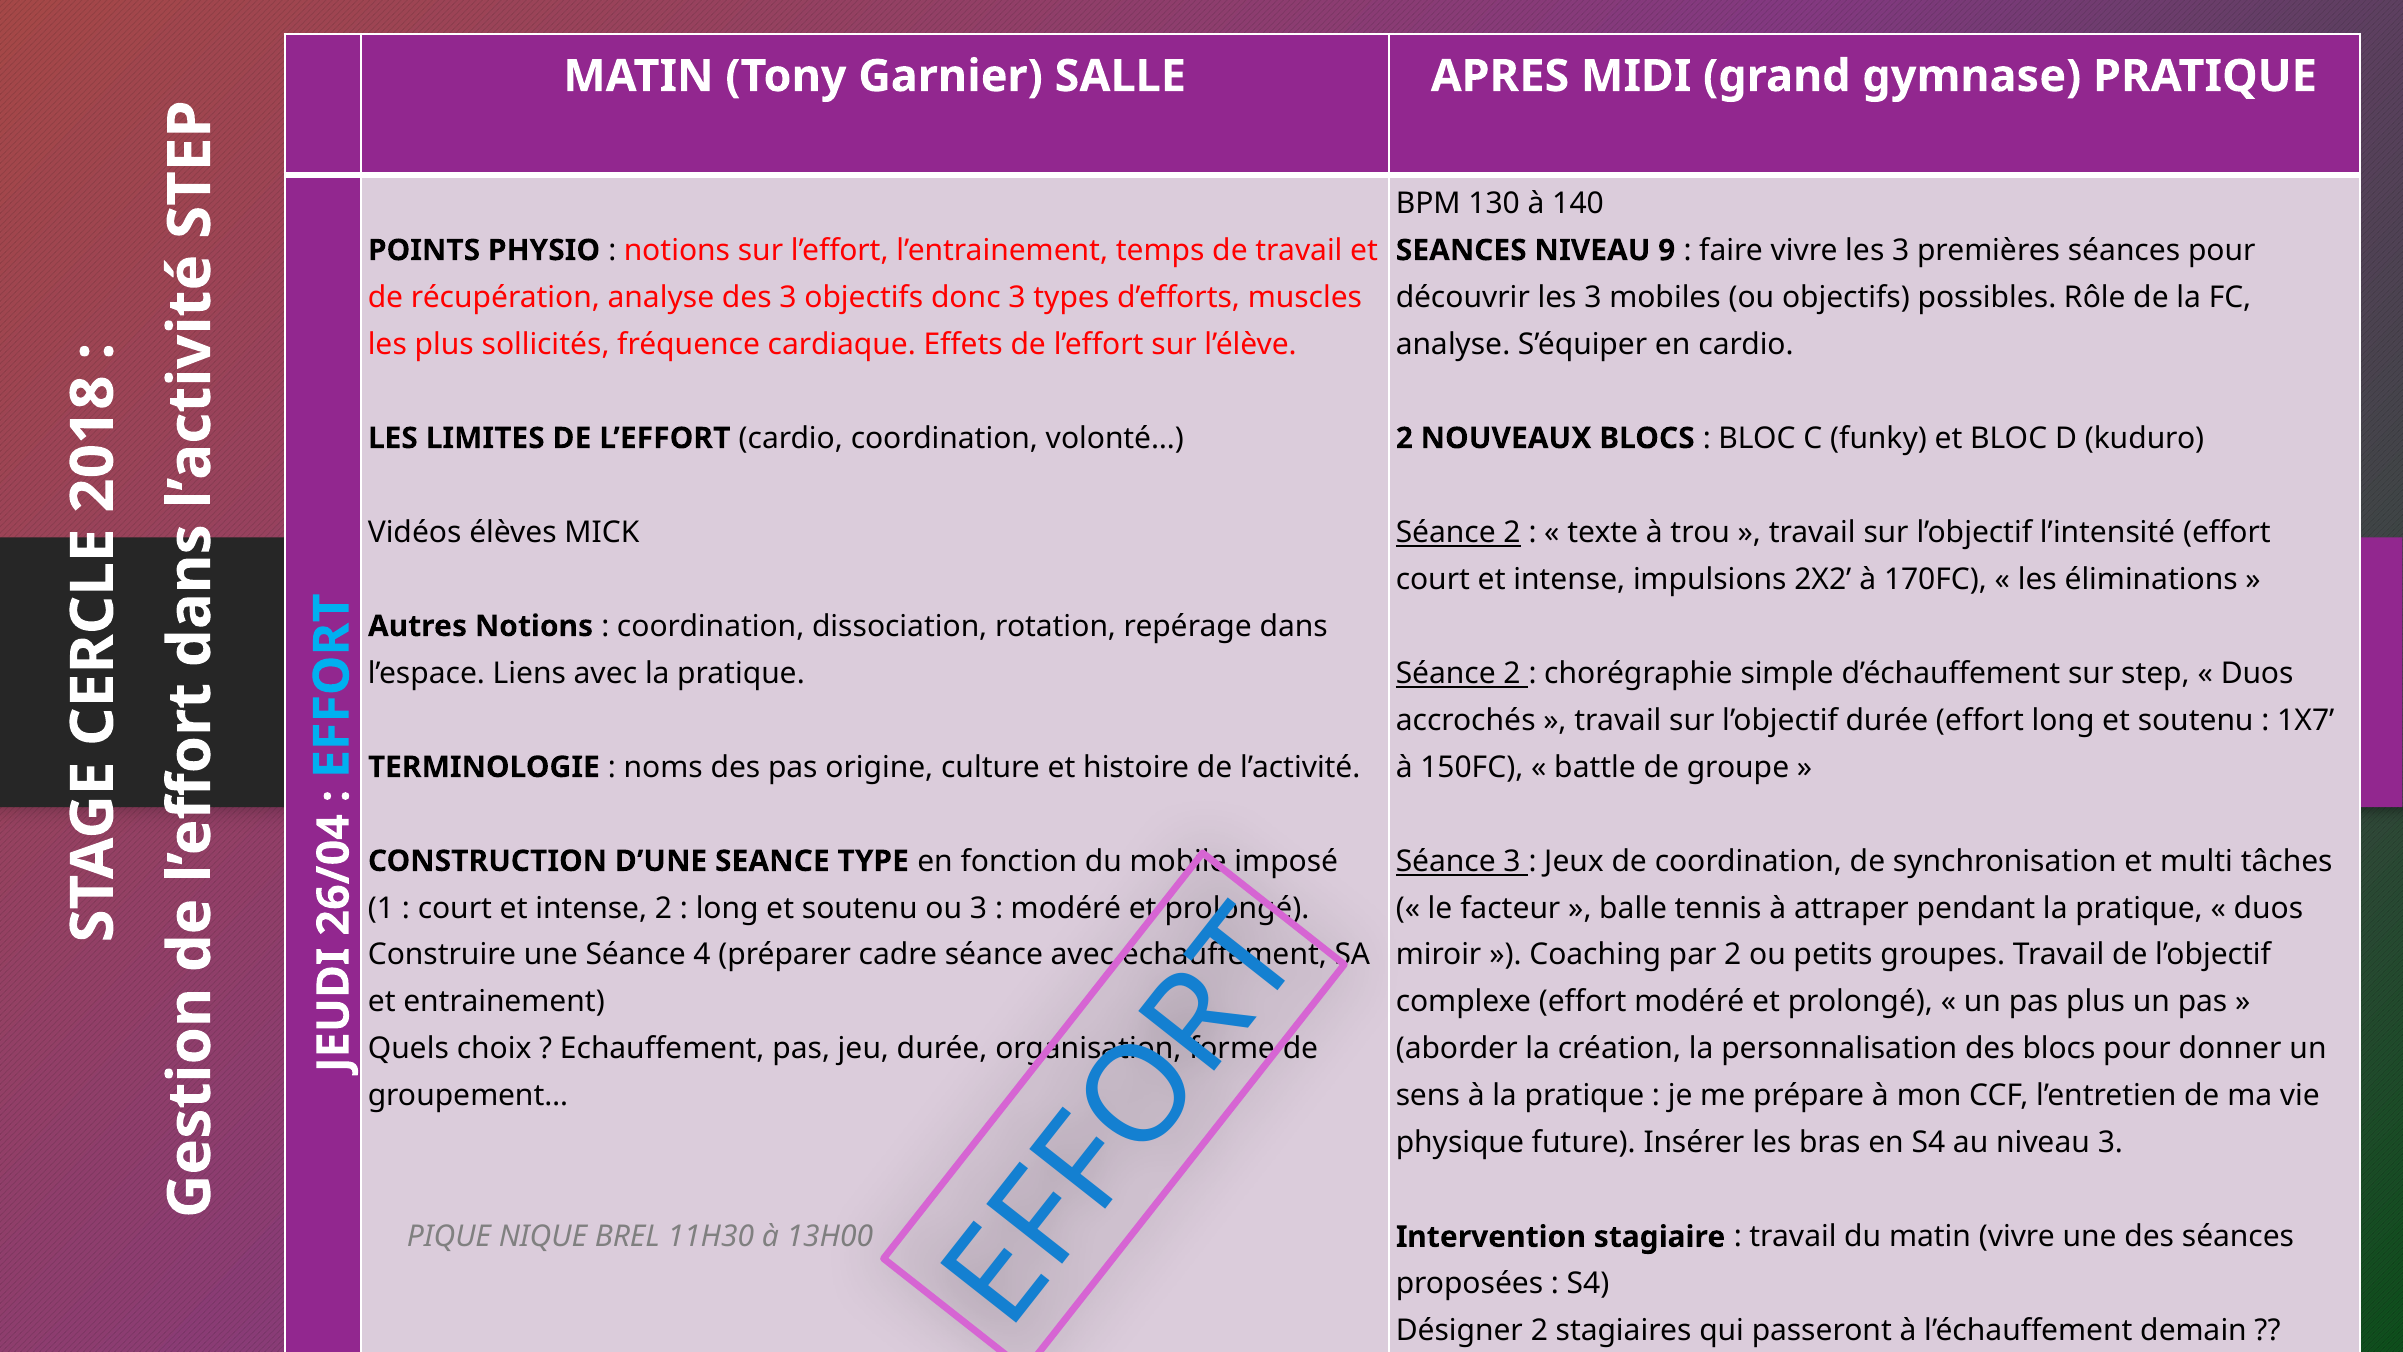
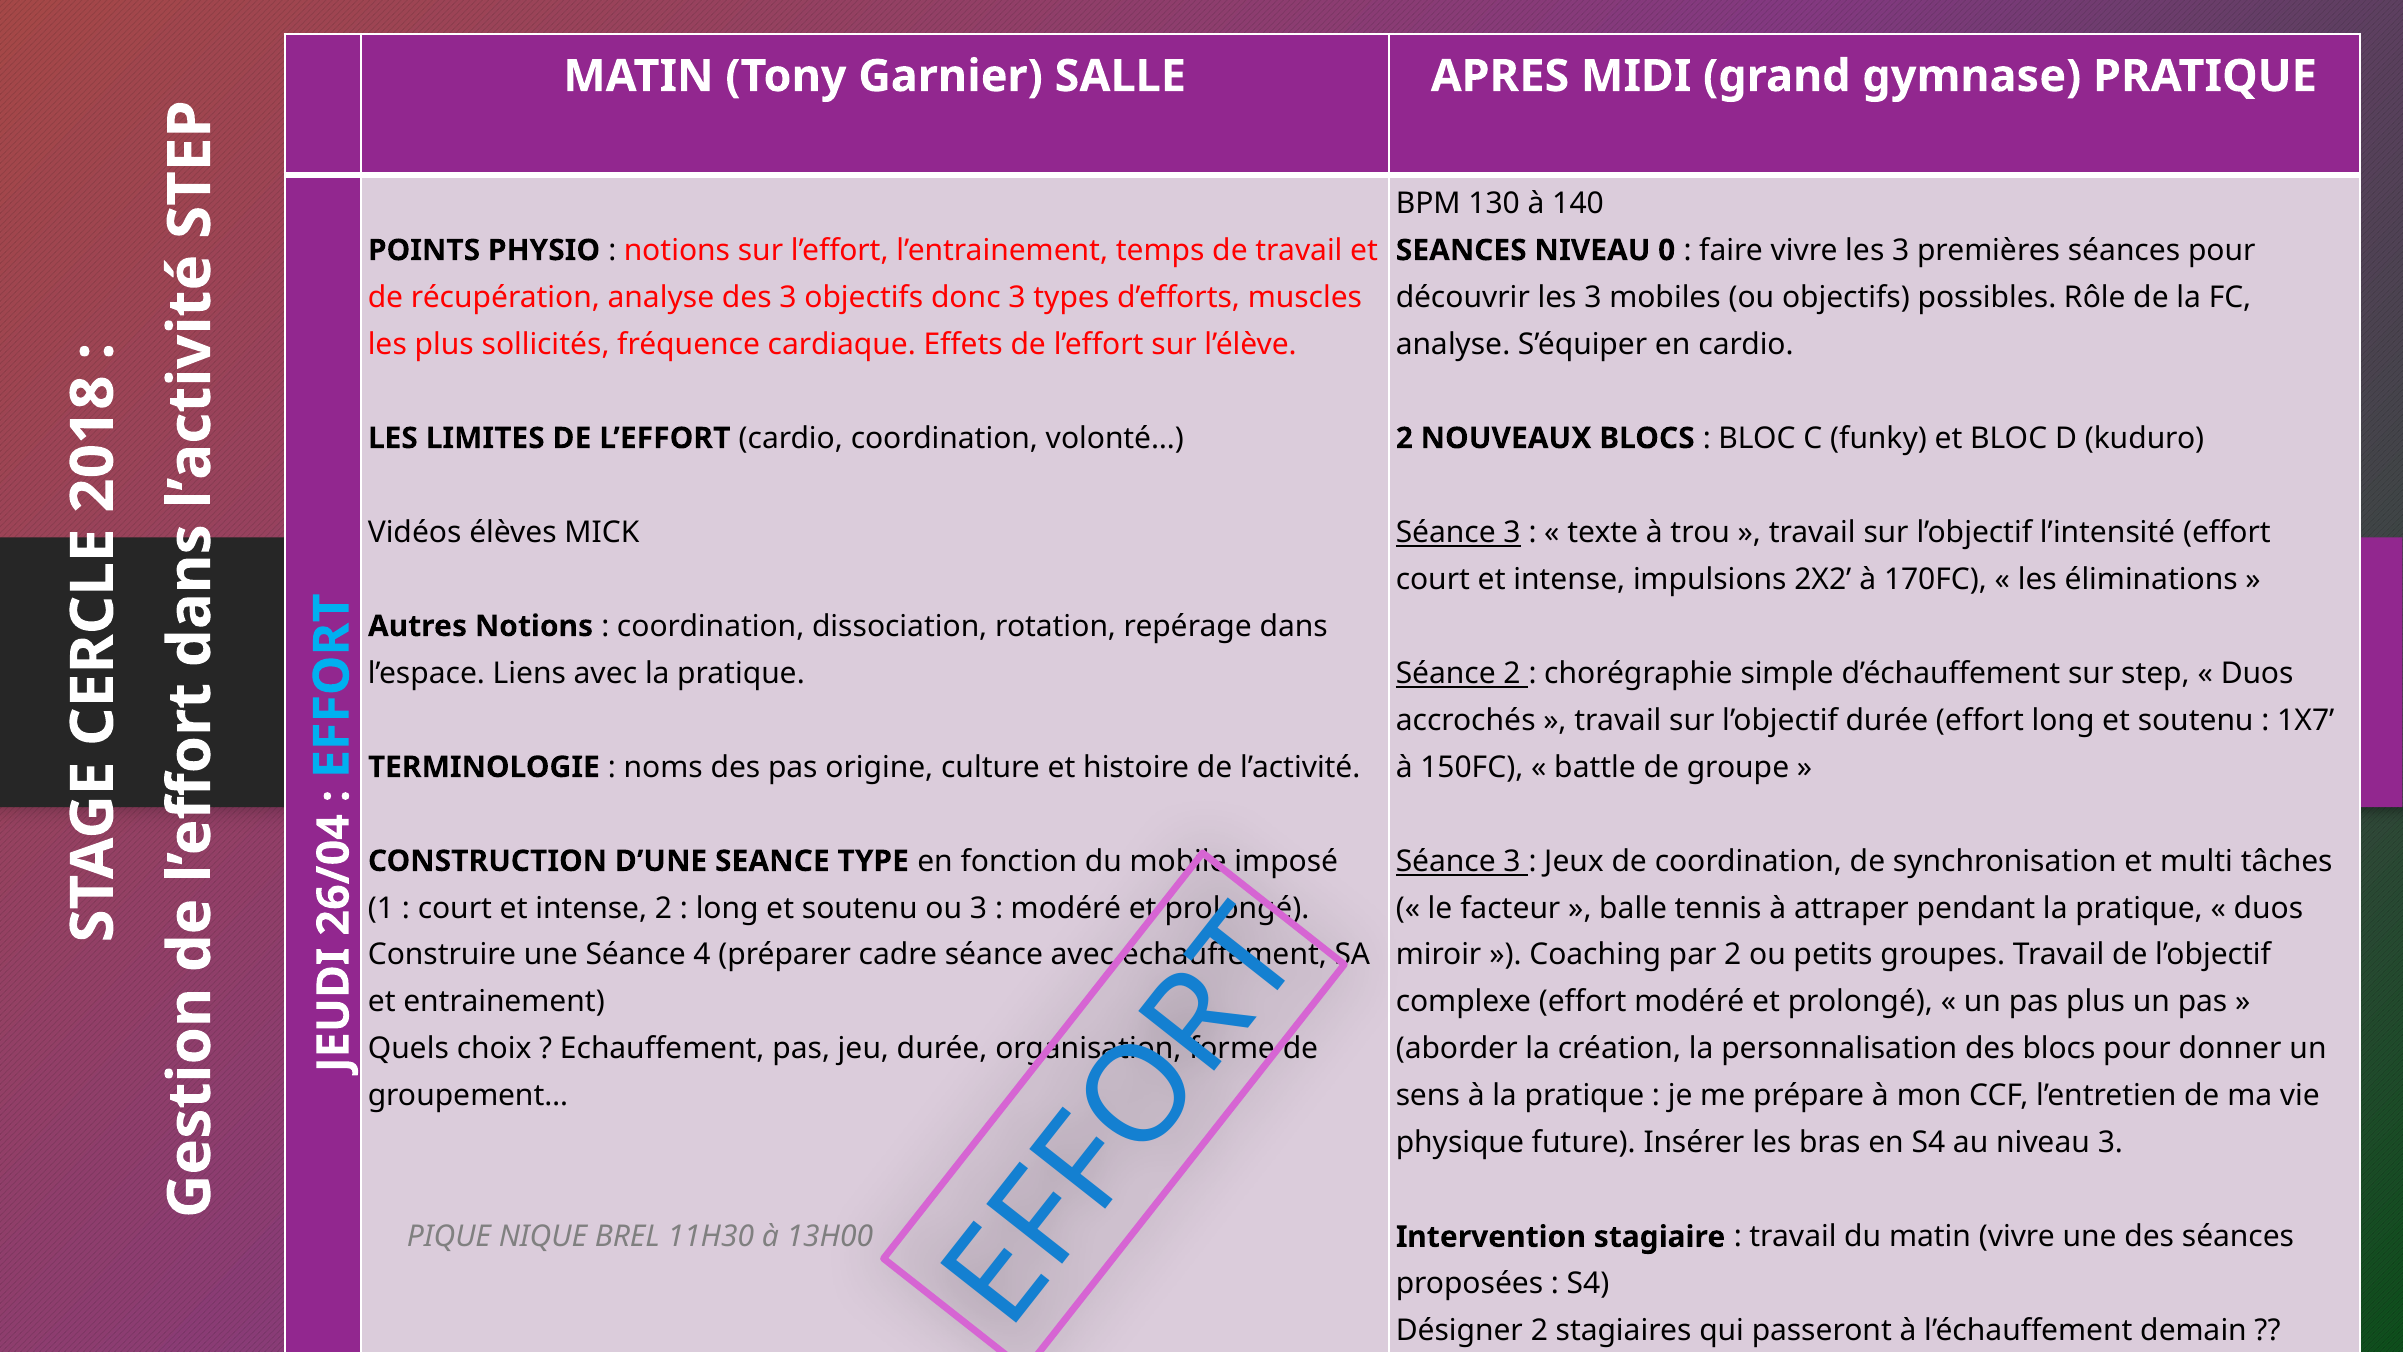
NIVEAU 9: 9 -> 0
2 at (1512, 532): 2 -> 3
